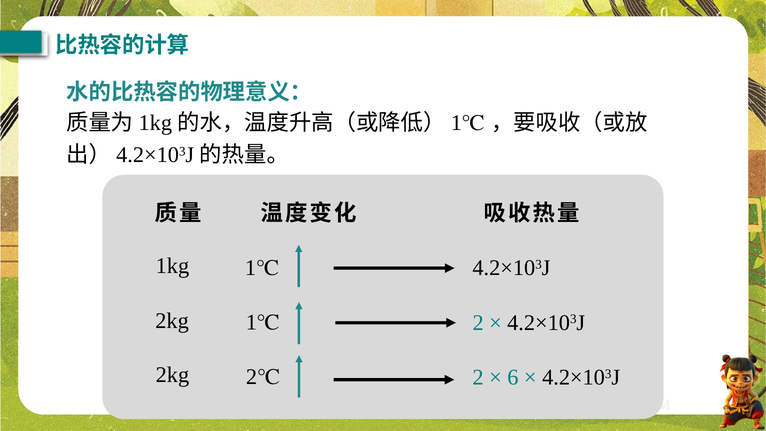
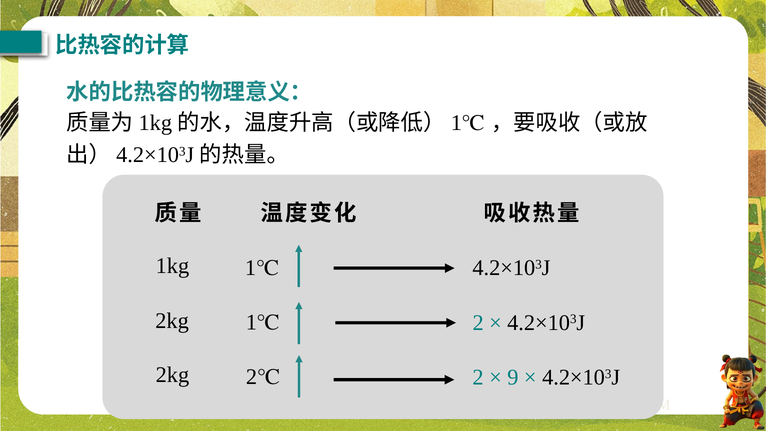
6: 6 -> 9
